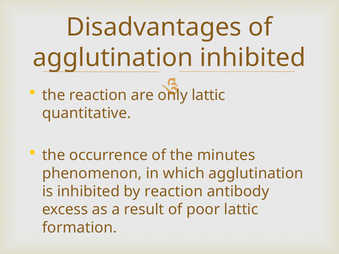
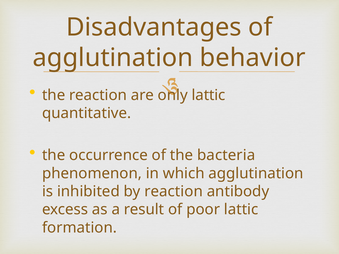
agglutination inhibited: inhibited -> behavior
minutes: minutes -> bacteria
